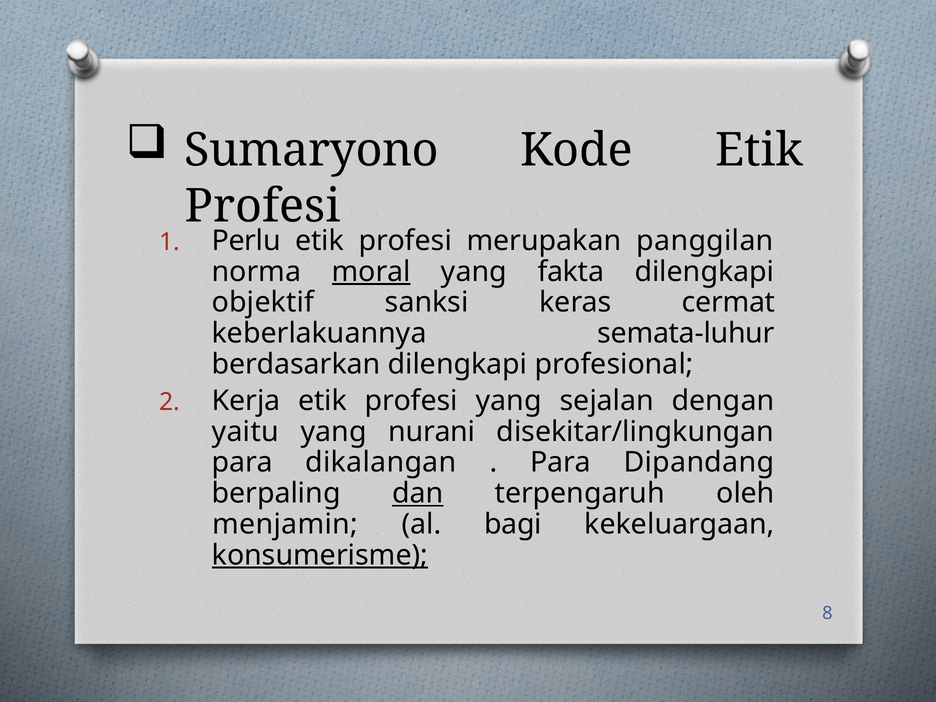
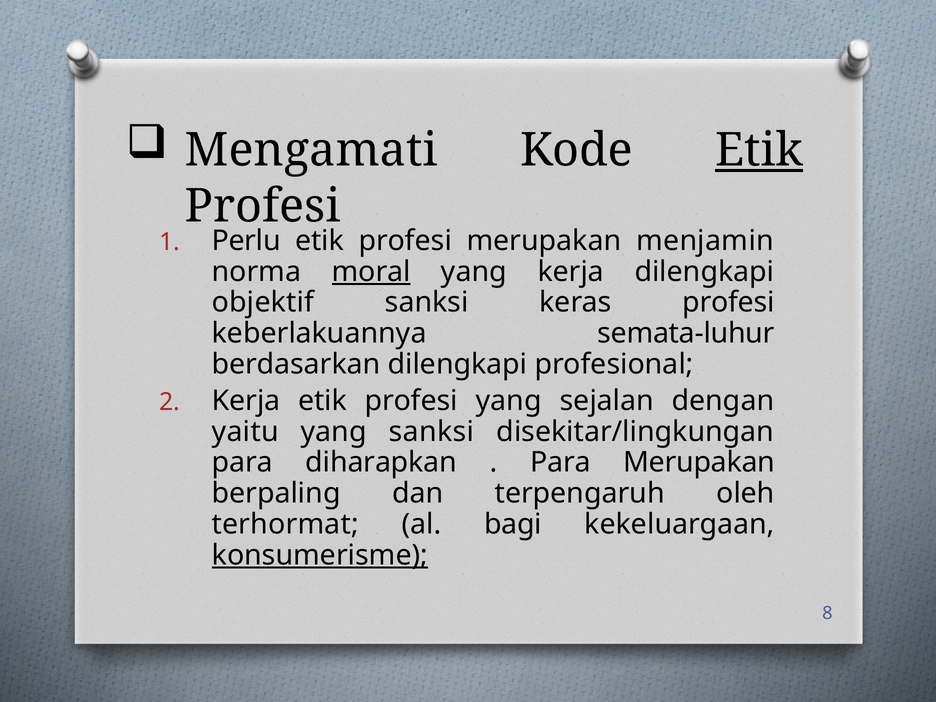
Sumaryono: Sumaryono -> Mengamati
Etik at (759, 150) underline: none -> present
panggilan: panggilan -> menjamin
yang fakta: fakta -> kerja
keras cermat: cermat -> profesi
yang nurani: nurani -> sanksi
dikalangan: dikalangan -> diharapkan
Para Dipandang: Dipandang -> Merupakan
dan underline: present -> none
menjamin: menjamin -> terhormat
